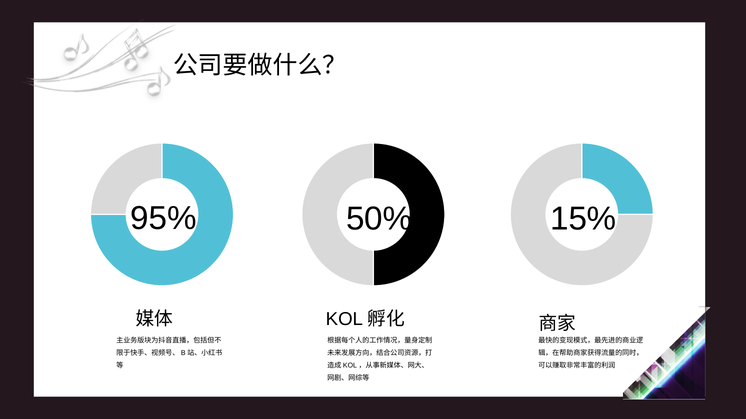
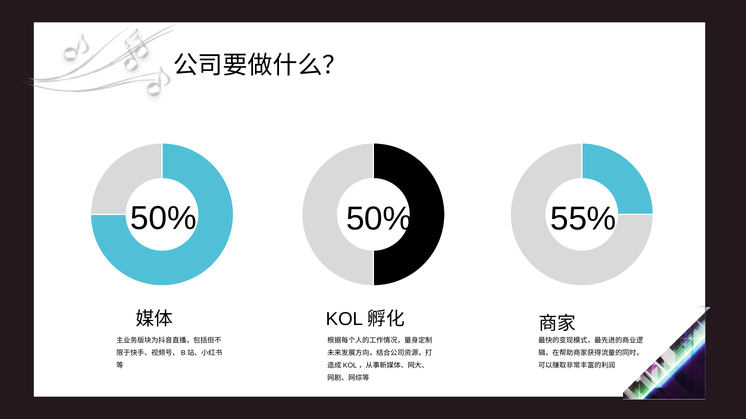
95% at (163, 219): 95% -> 50%
15%: 15% -> 55%
